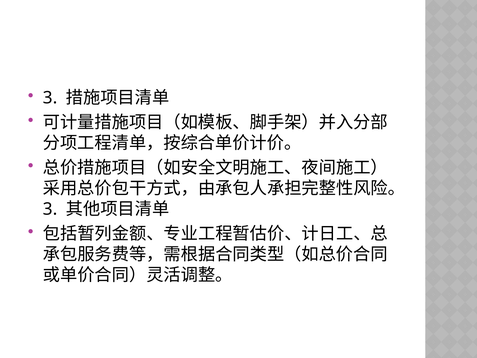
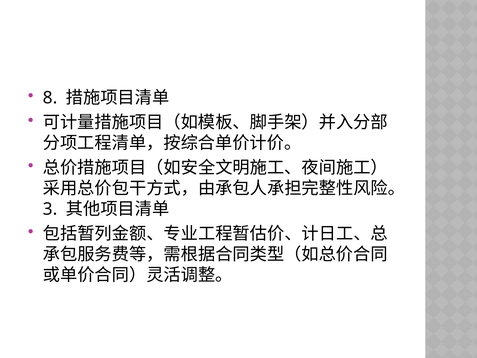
3 at (50, 98): 3 -> 8
